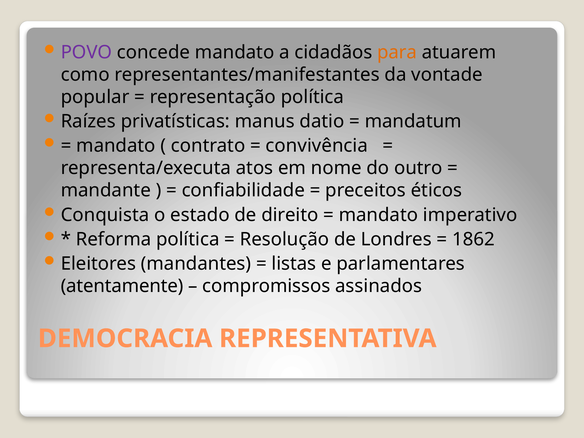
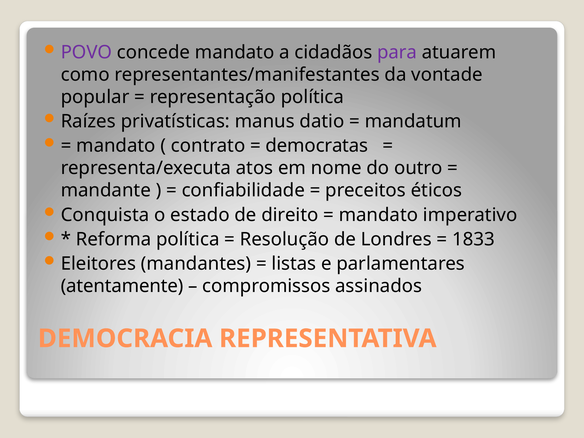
para colour: orange -> purple
convivência: convivência -> democratas
1862: 1862 -> 1833
